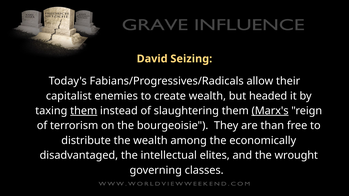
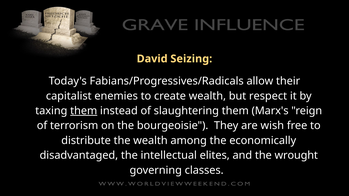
headed: headed -> respect
Marx's underline: present -> none
than: than -> wish
